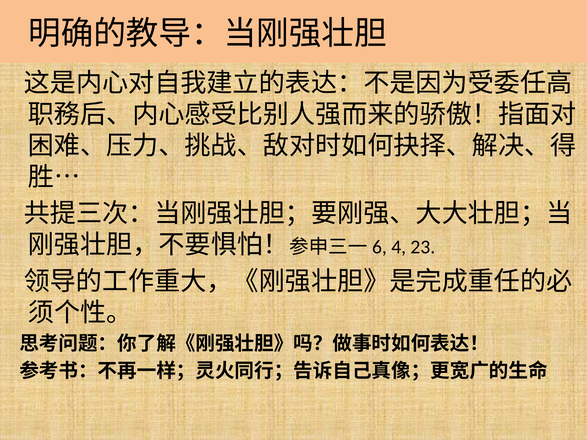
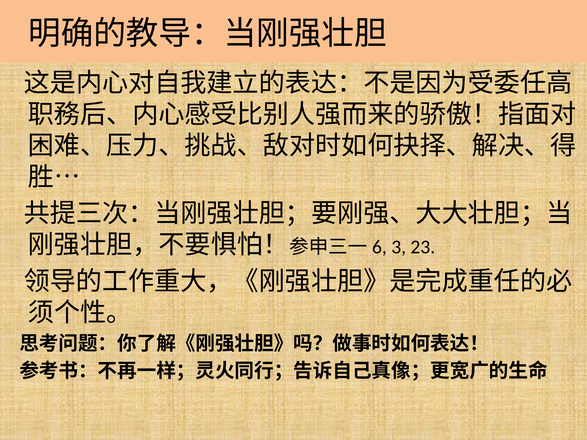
4: 4 -> 3
